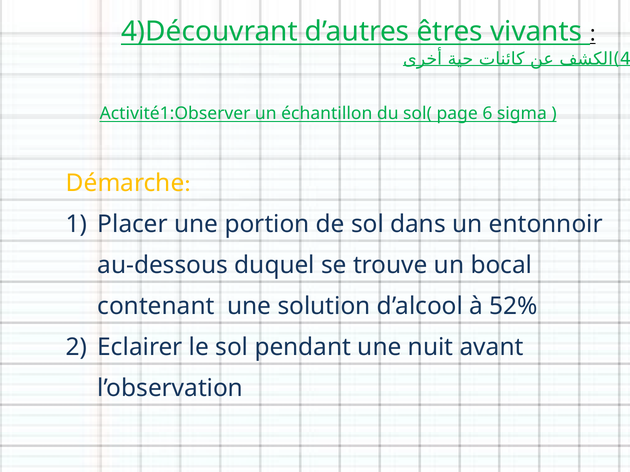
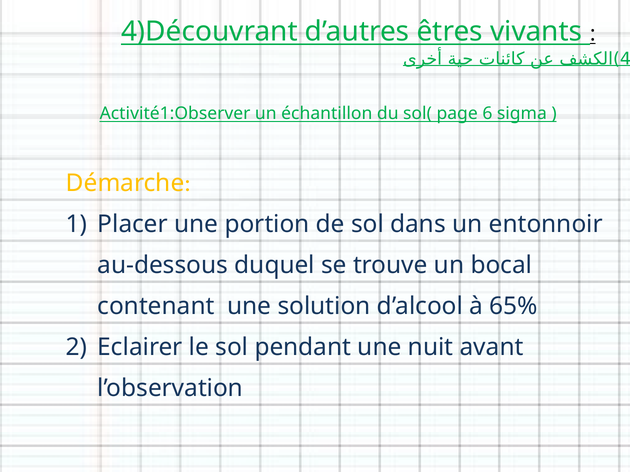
52%: 52% -> 65%
